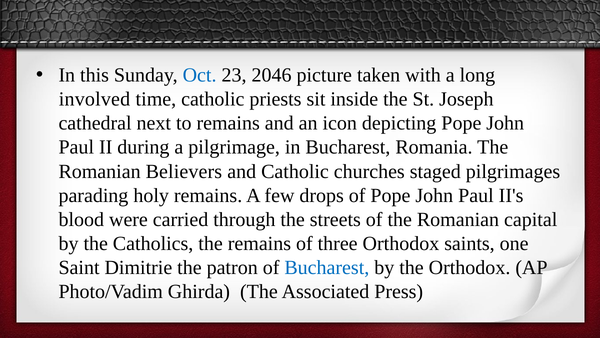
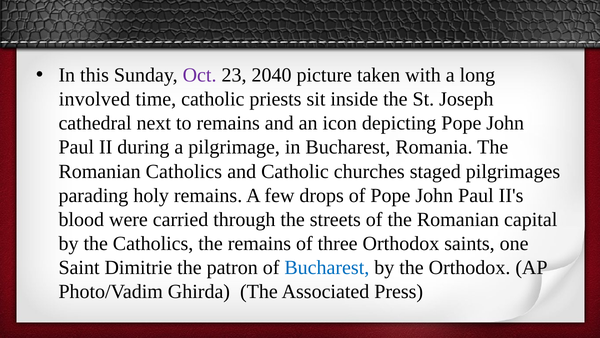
Oct colour: blue -> purple
2046: 2046 -> 2040
Romanian Believers: Believers -> Catholics
